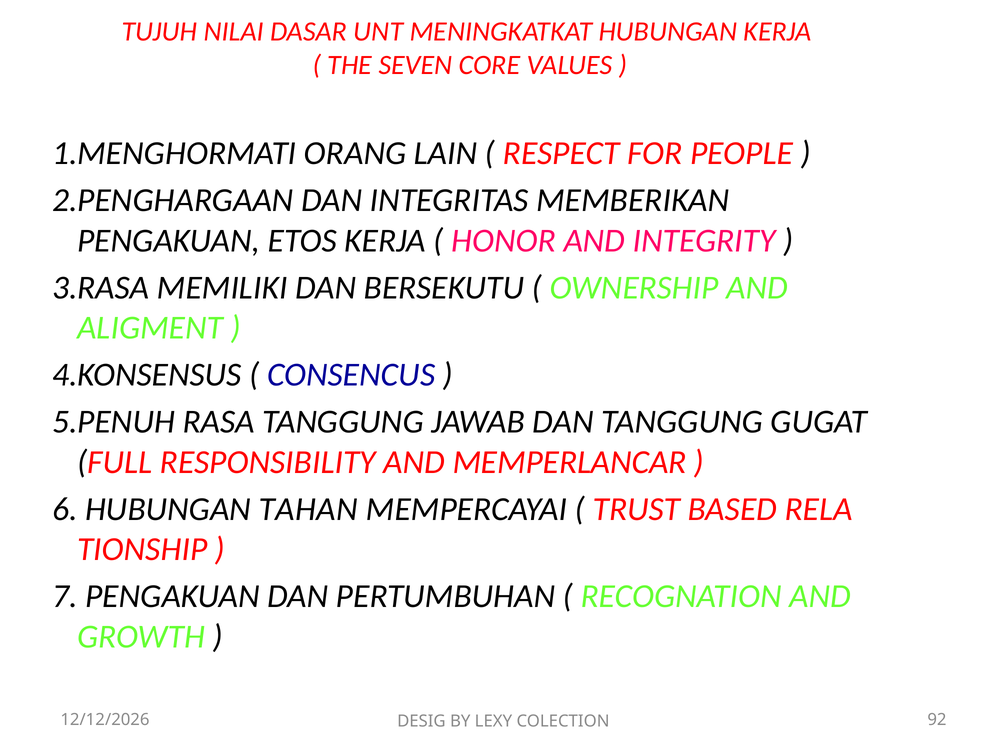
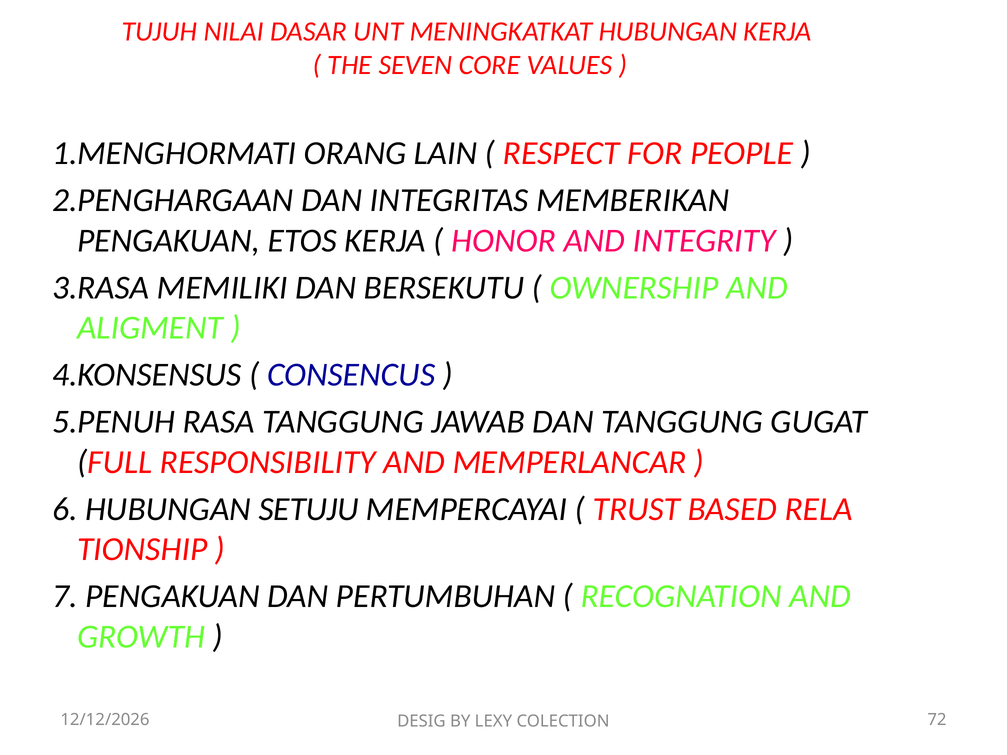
TAHAN: TAHAN -> SETUJU
92: 92 -> 72
